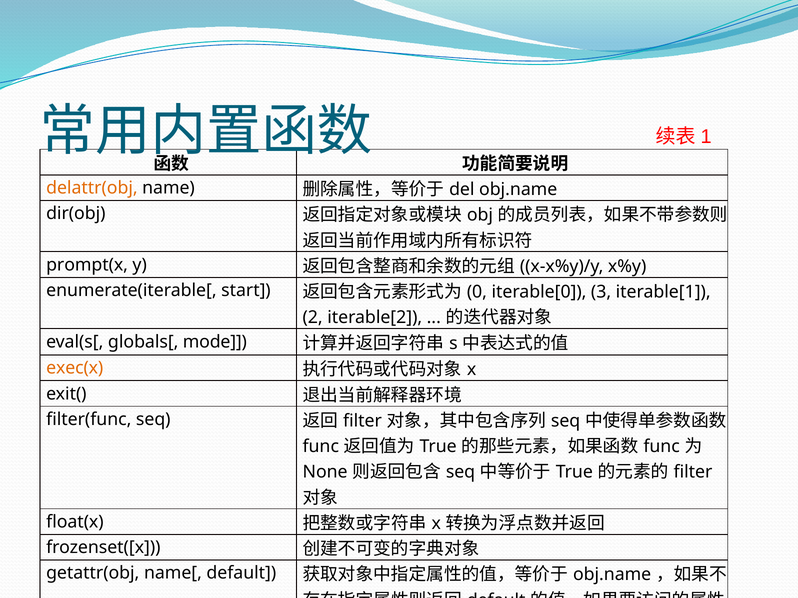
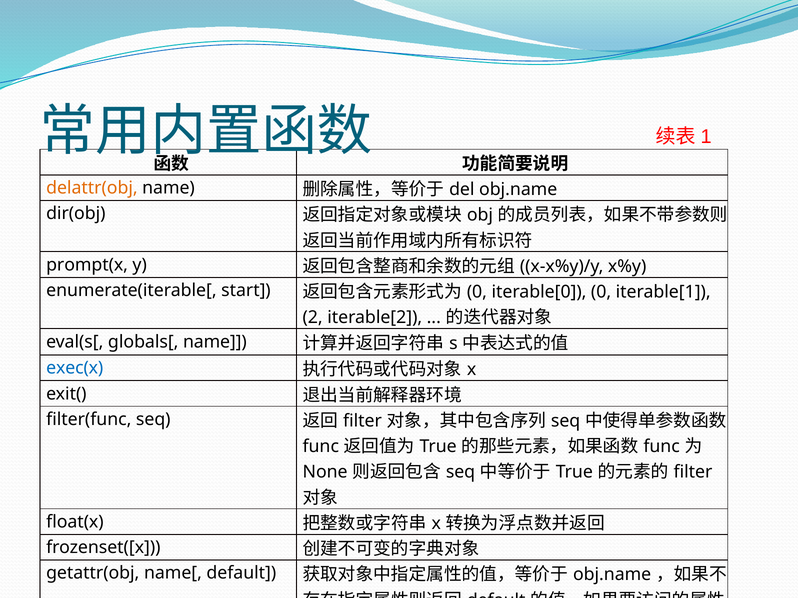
iterable[0 3: 3 -> 0
globals[ mode: mode -> name
exec(x colour: orange -> blue
